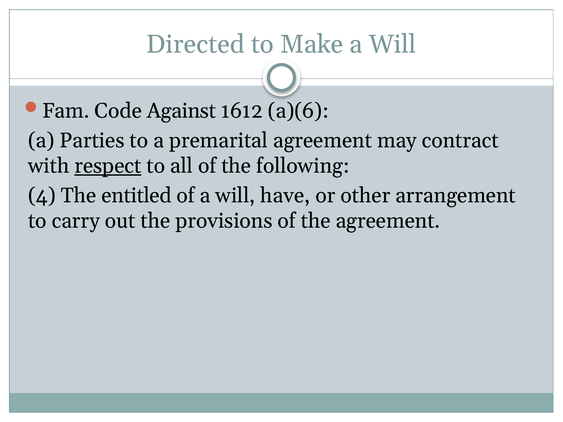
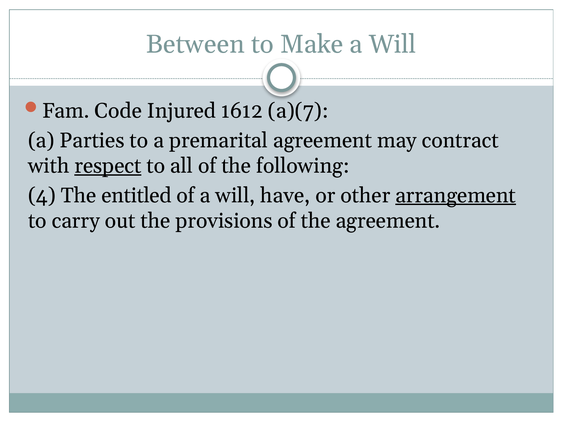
Directed: Directed -> Between
Against: Against -> Injured
a)(6: a)(6 -> a)(7
arrangement underline: none -> present
